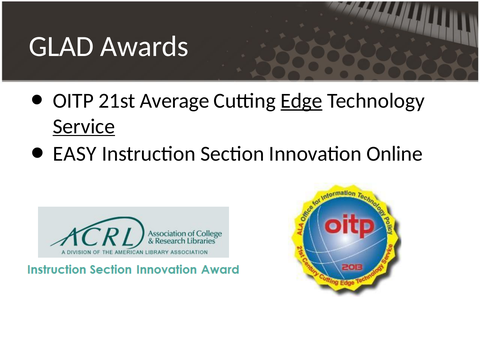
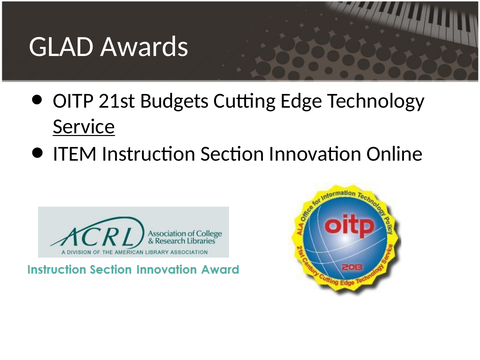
Average: Average -> Budgets
Edge underline: present -> none
EASY: EASY -> ITEM
